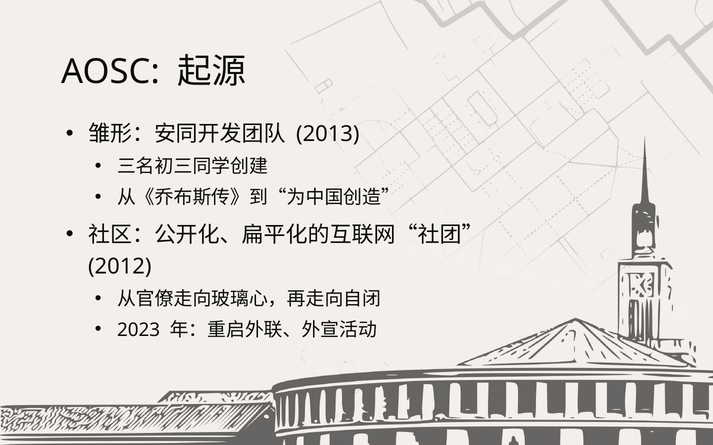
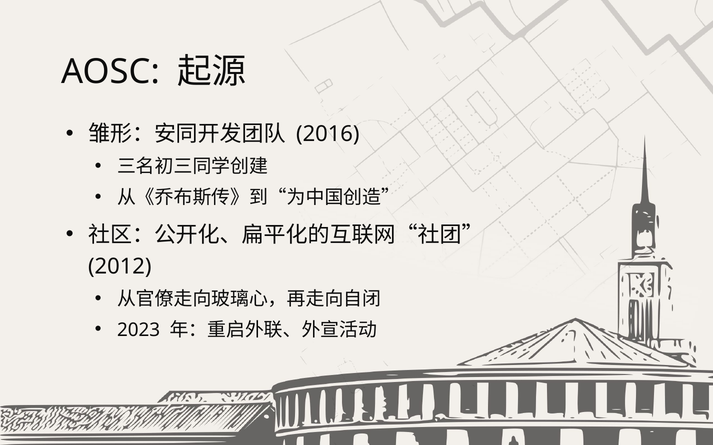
2013: 2013 -> 2016
